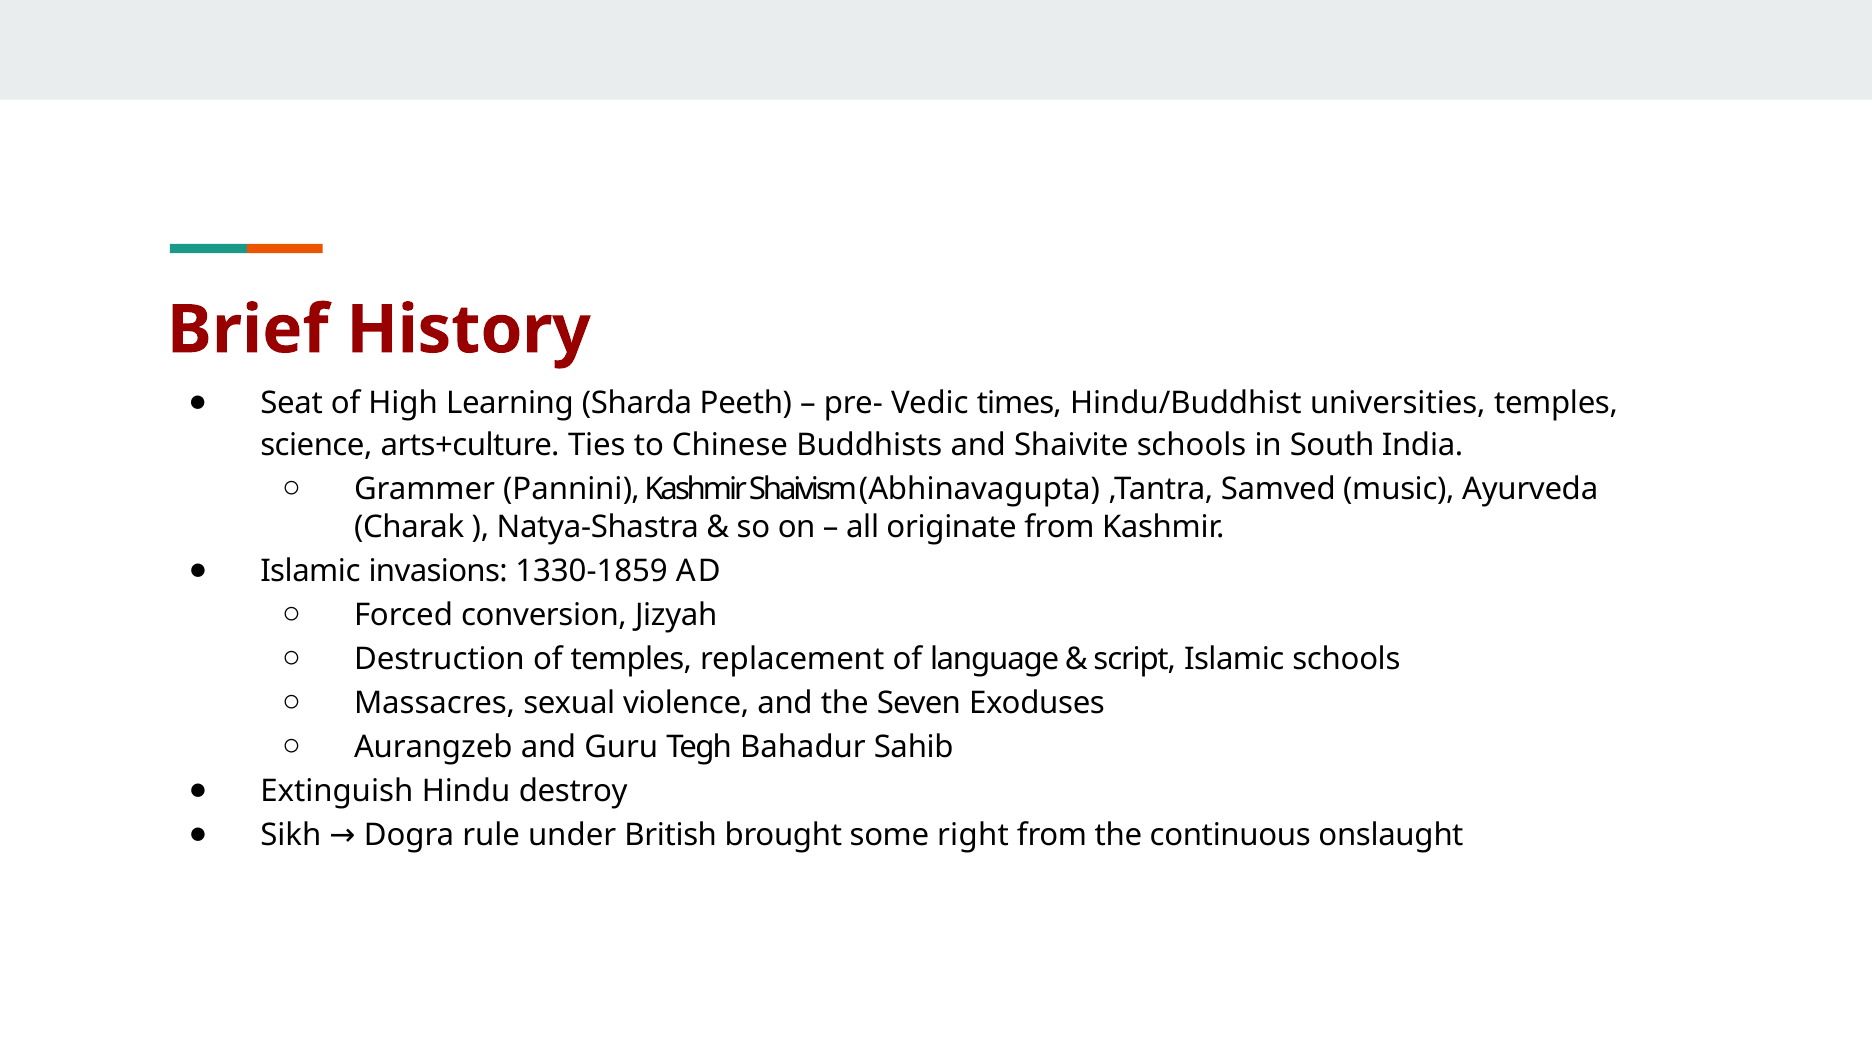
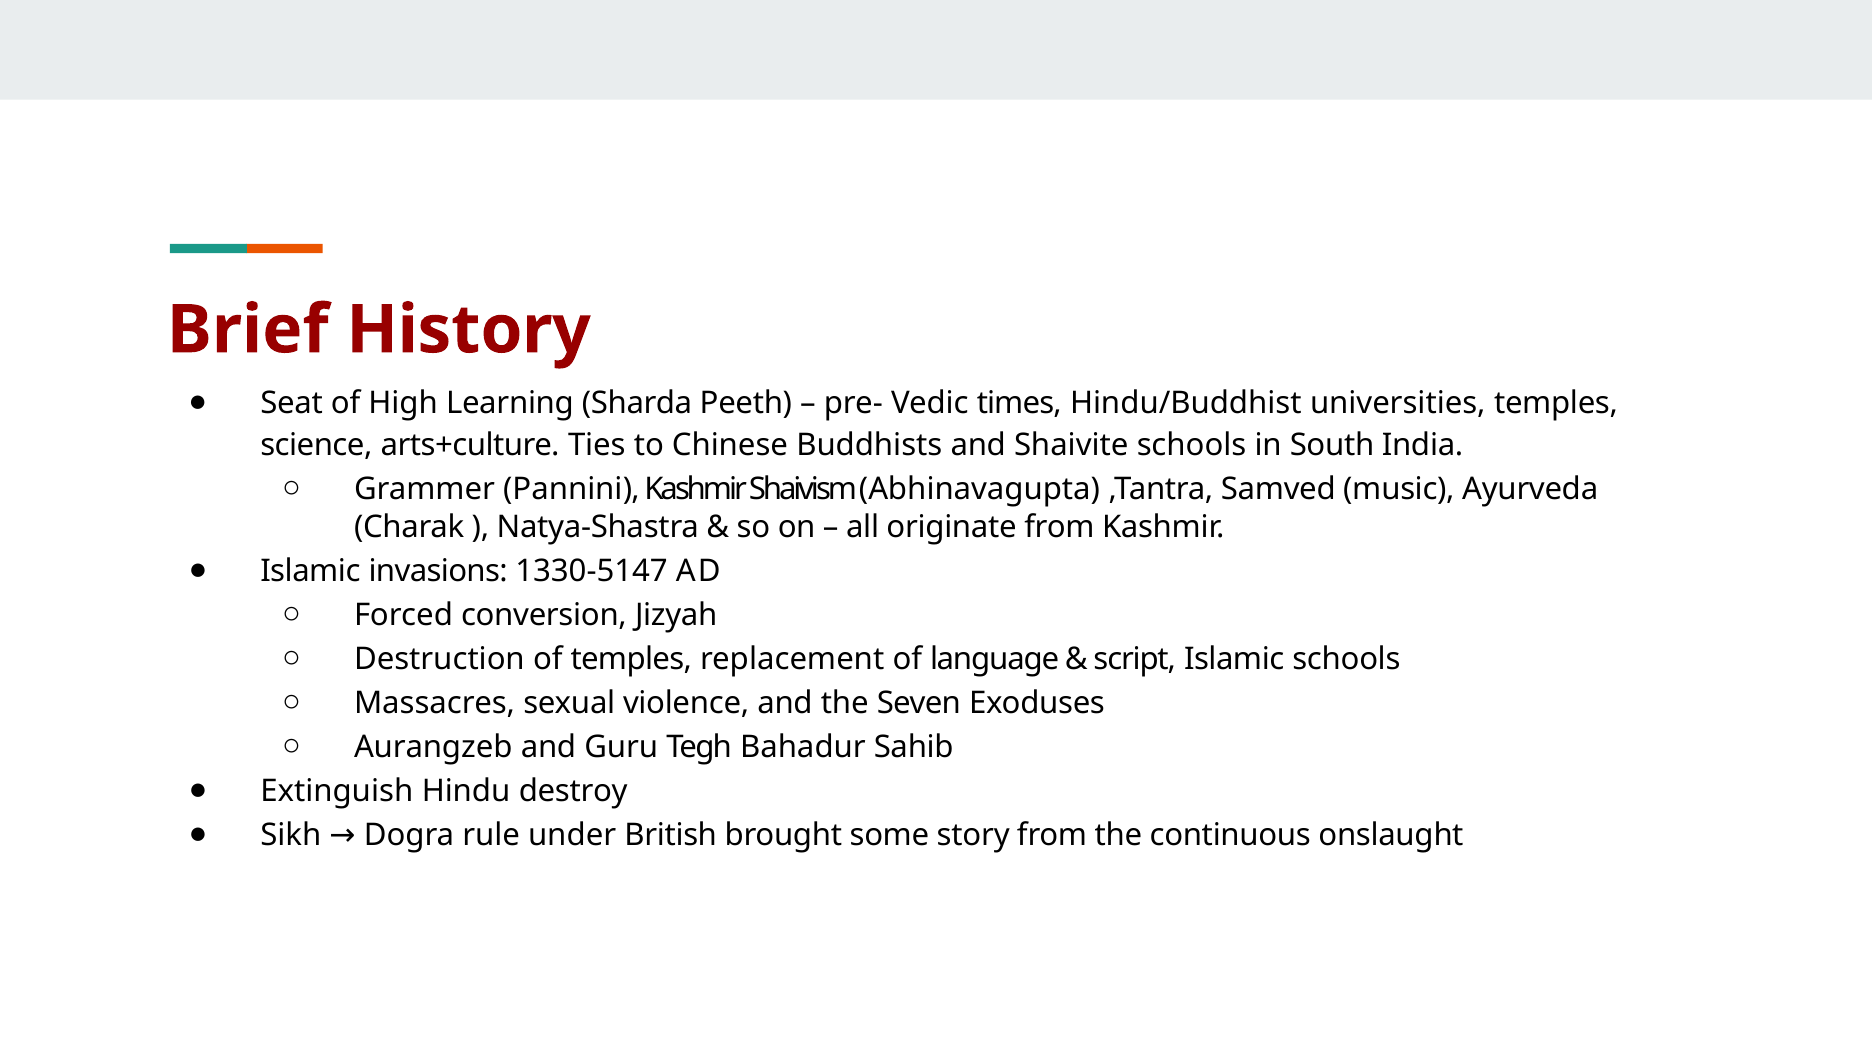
1330-1859: 1330-1859 -> 1330-5147
right: right -> story
